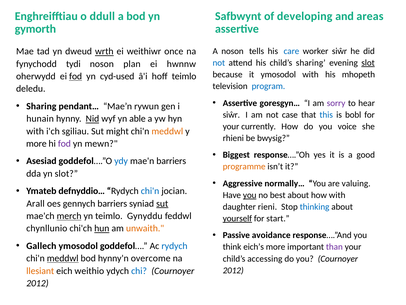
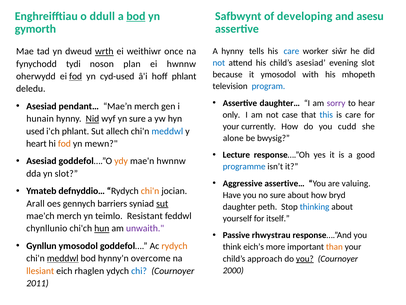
areas: areas -> asesu
bod at (136, 16) underline: none -> present
A noson: noson -> hynny
child’s sharing: sharing -> asesiad
slot at (368, 63) underline: present -> none
hoff teimlo: teimlo -> phlant
goresgyn…: goresgyn… -> daughter…
Sharing at (41, 106): Sharing -> Asesiad
Mae’n rywun: rywun -> merch
siŵr at (231, 115): siŵr -> only
is bobl: bobl -> care
yn able: able -> sure
voice: voice -> cudd
with at (35, 131): with -> used
i'ch sgiliau: sgiliau -> phlant
might: might -> allech
meddwl at (167, 131) colour: orange -> blue
rhieni: rhieni -> alone
more at (36, 143): more -> heart
fod at (64, 143) colour: purple -> orange
Biggest: Biggest -> Lecture
ydy colour: blue -> orange
mae'n barriers: barriers -> hwnnw
programme colour: orange -> blue
normally…: normally… -> assertive…
chi'n at (150, 191) colour: blue -> orange
you at (250, 195) underline: present -> none
no best: best -> sure
how with: with -> bryd
rieni: rieni -> peth
merch at (69, 216) underline: present -> none
Gynyddu: Gynyddu -> Resistant
yourself underline: present -> none
start: start -> itself
unwaith colour: orange -> purple
avoidance: avoidance -> rhwystrau
Gallech: Gallech -> Gynllun
rydych at (174, 246) colour: blue -> orange
than colour: purple -> orange
accessing: accessing -> approach
you at (305, 258) underline: none -> present
2012 at (233, 270): 2012 -> 2000
weithio: weithio -> rhaglen
2012 at (37, 283): 2012 -> 2011
